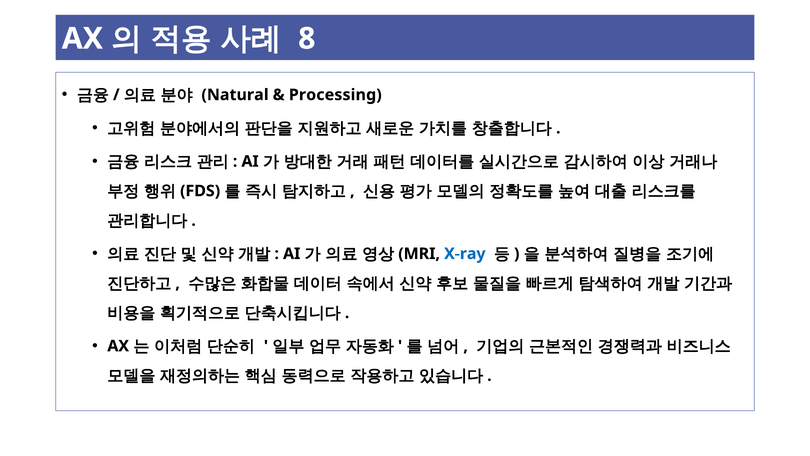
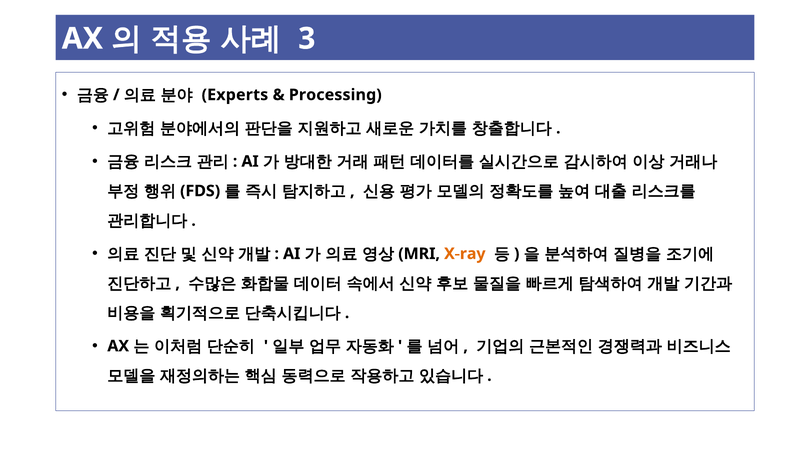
8: 8 -> 3
Natural: Natural -> Experts
X-ray colour: blue -> orange
